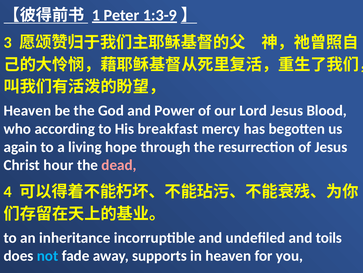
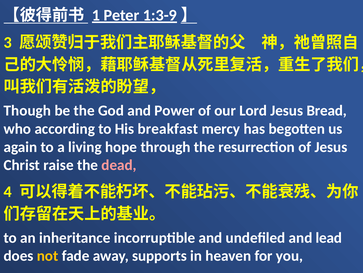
Heaven at (27, 110): Heaven -> Though
Blood: Blood -> Bread
hour: hour -> raise
toils: toils -> lead
not colour: light blue -> yellow
